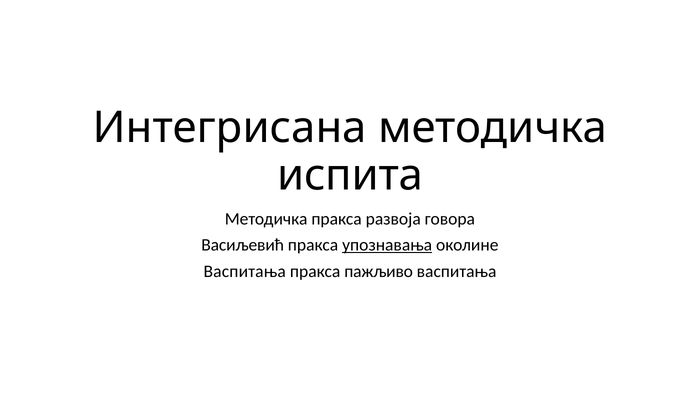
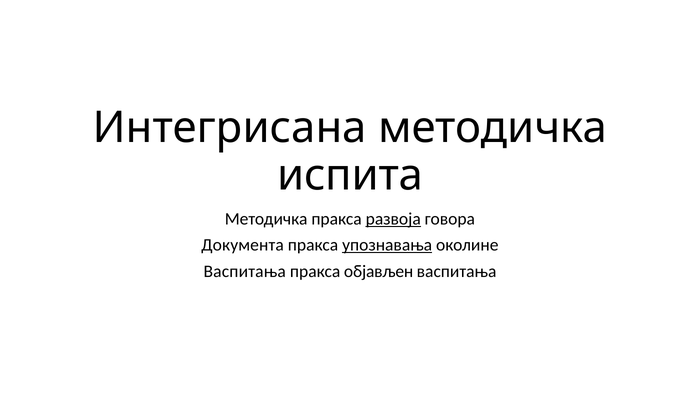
развоја underline: none -> present
Васиљевић: Васиљевић -> Документа
пажљиво: пажљиво -> објављен
